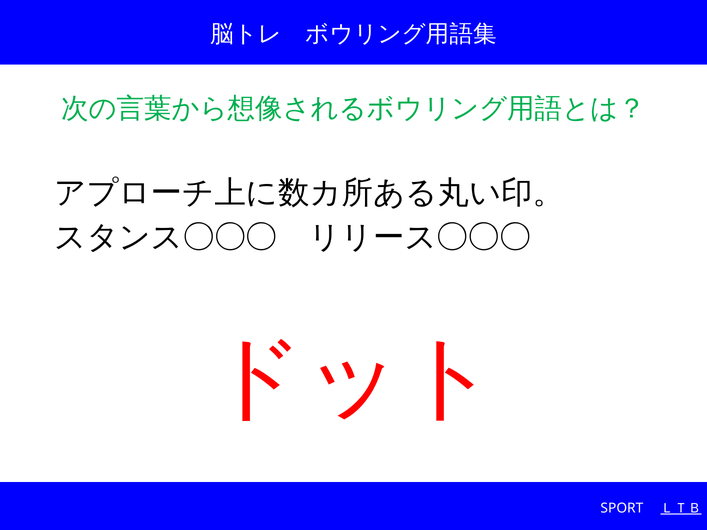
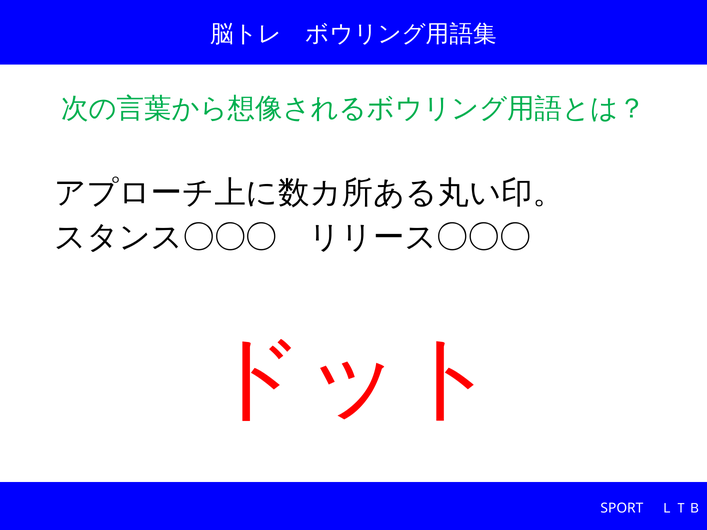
ＬＴＢ underline: present -> none
